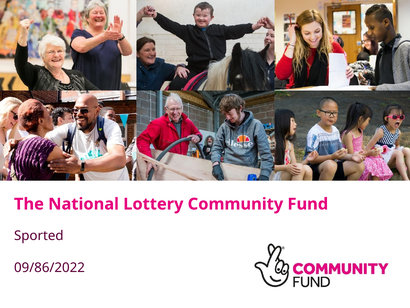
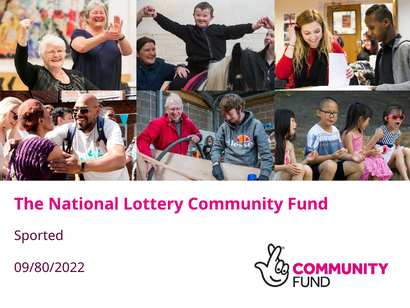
09/86/2022: 09/86/2022 -> 09/80/2022
